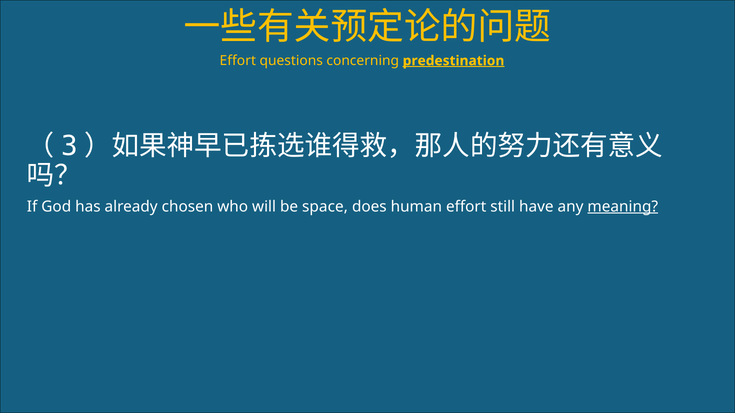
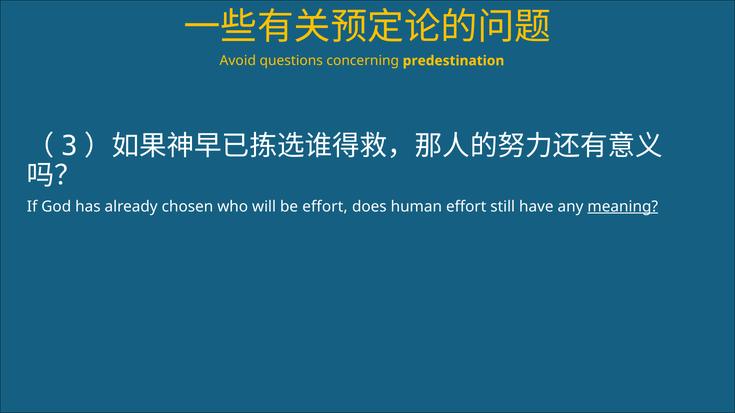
Effort at (238, 61): Effort -> Avoid
predestination underline: present -> none
be space: space -> effort
